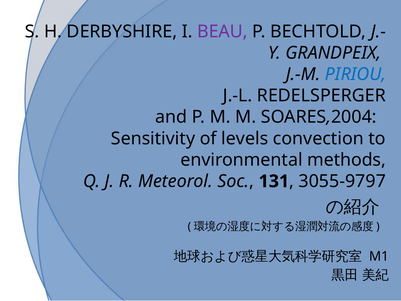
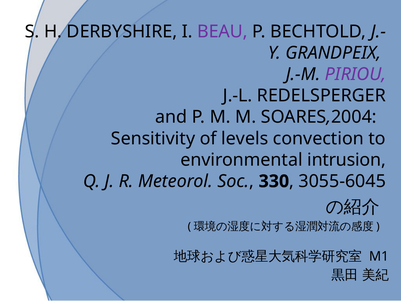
PIRIOU colour: blue -> purple
methods: methods -> intrusion
131: 131 -> 330
3055-9797: 3055-9797 -> 3055-6045
